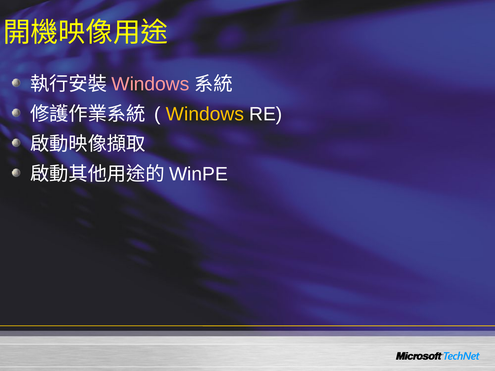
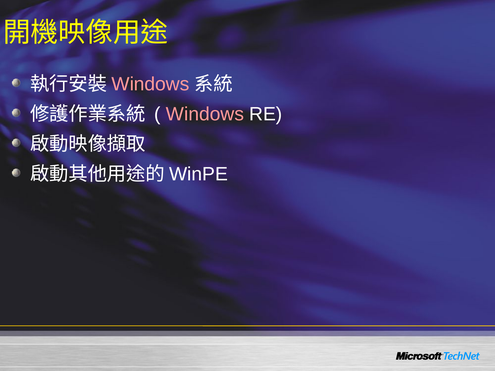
Windows at (205, 114) colour: yellow -> pink
